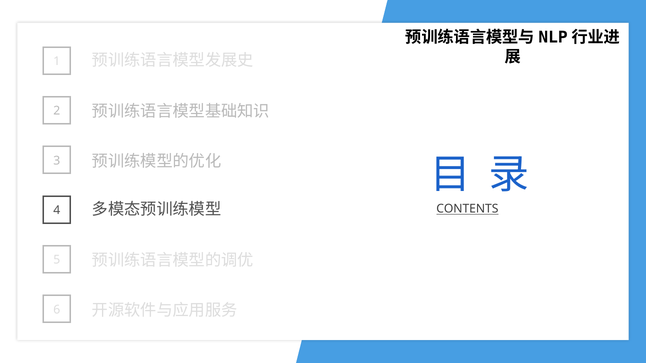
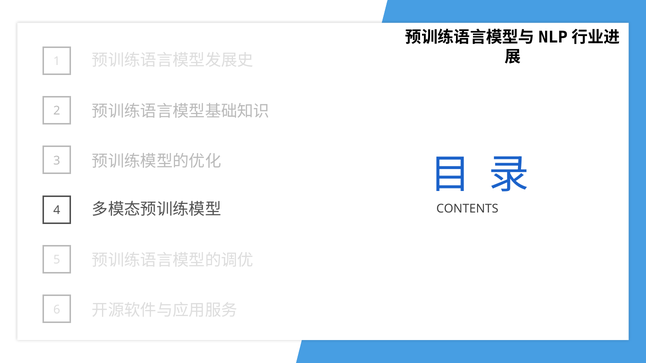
CONTENTS underline: present -> none
